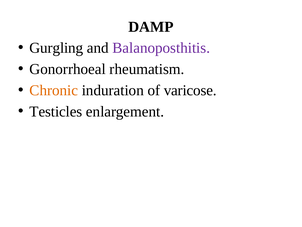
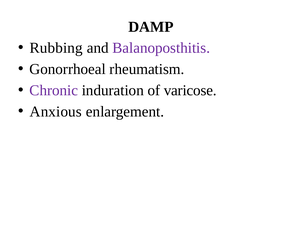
Gurgling: Gurgling -> Rubbing
Chronic colour: orange -> purple
Testicles: Testicles -> Anxious
